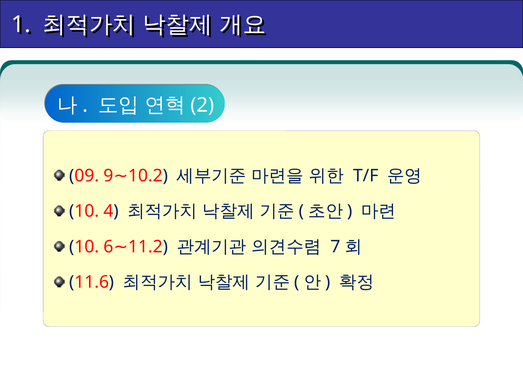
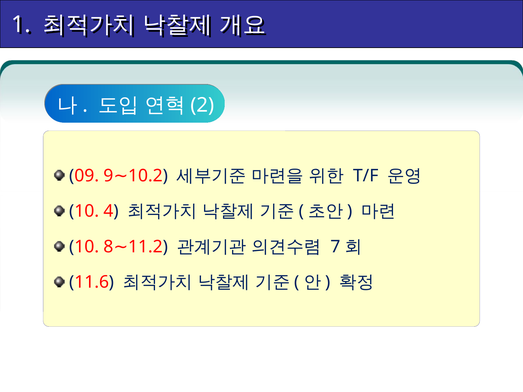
6: 6 -> 8
